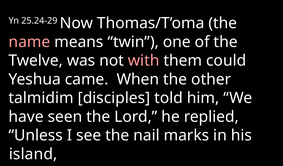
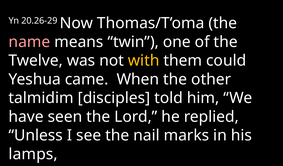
25.24-29: 25.24-29 -> 20.26-29
with colour: pink -> yellow
island: island -> lamps
